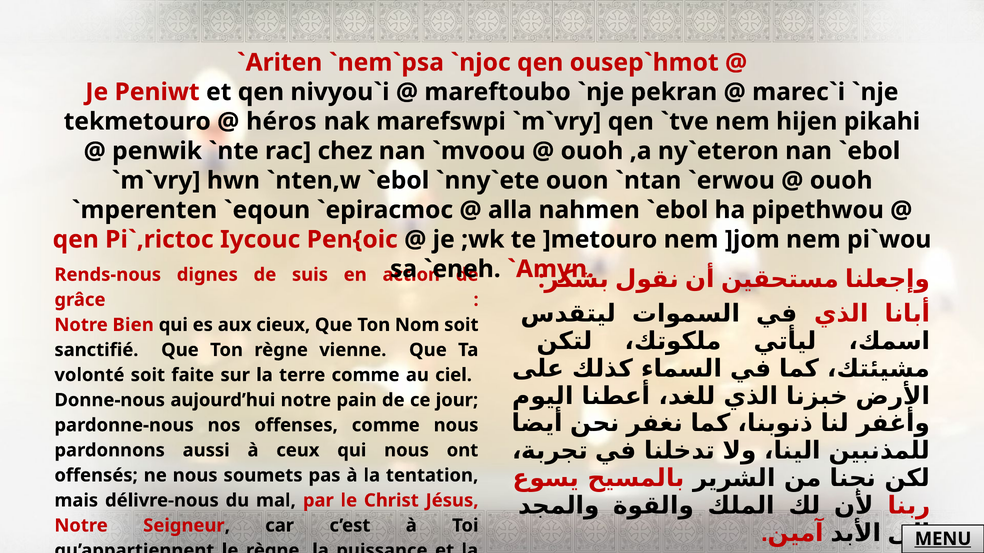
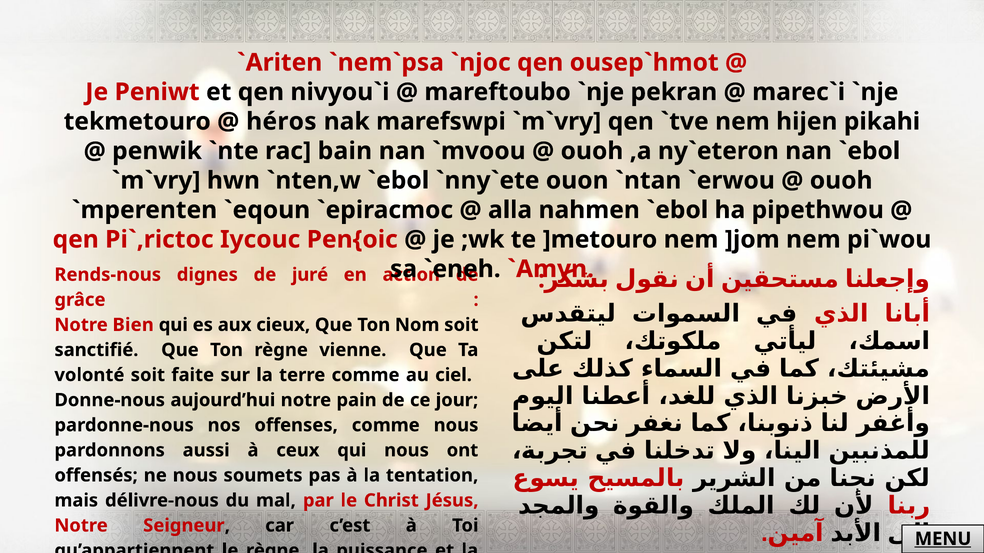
chez: chez -> bain
suis: suis -> juré
